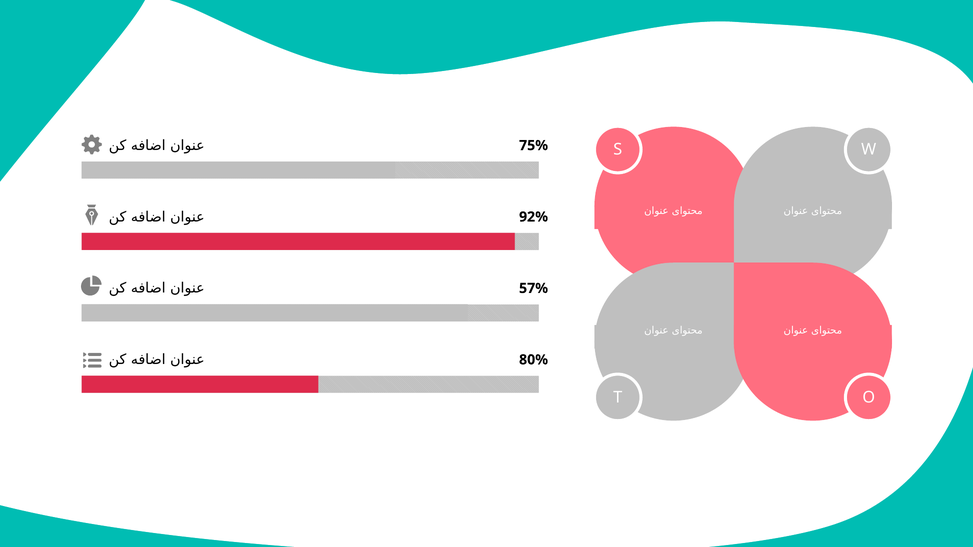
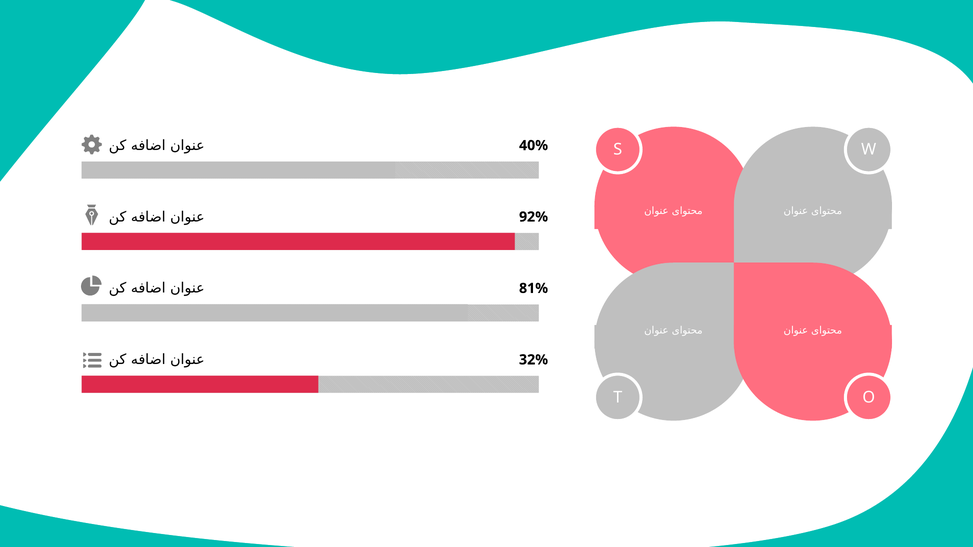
75%: 75% -> 40%
57%: 57% -> 81%
80%: 80% -> 32%
